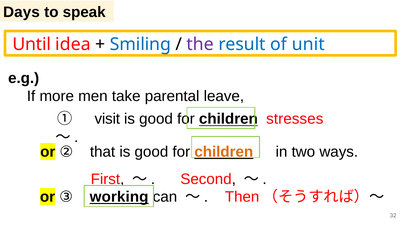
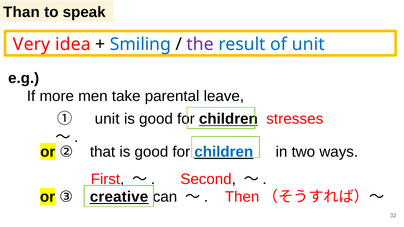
Days: Days -> Than
Until: Until -> Very
① visit: visit -> unit
children at (224, 152) colour: orange -> blue
working: working -> creative
